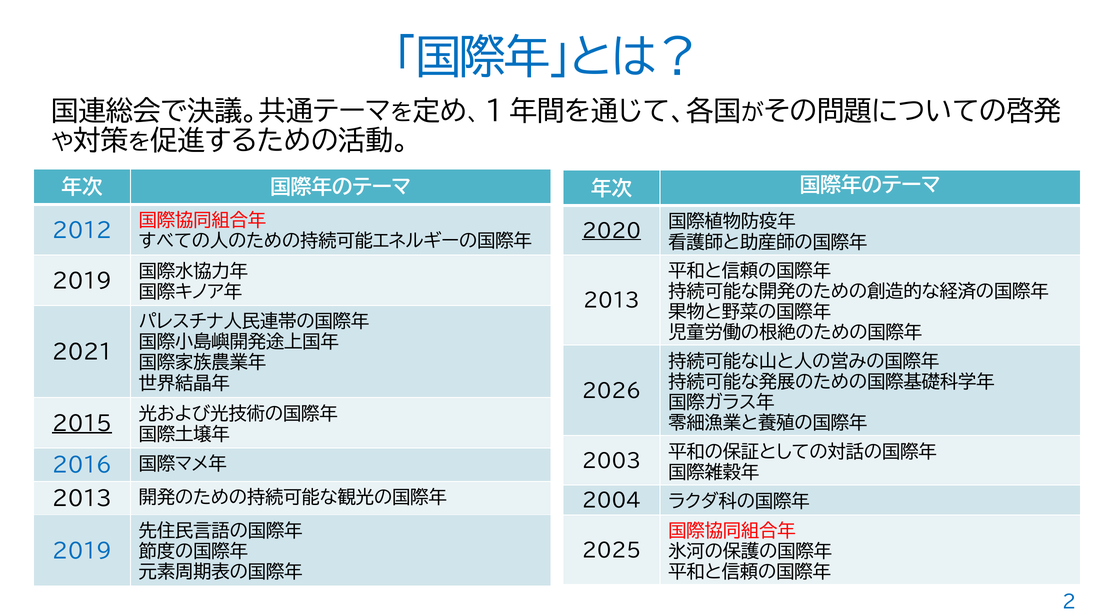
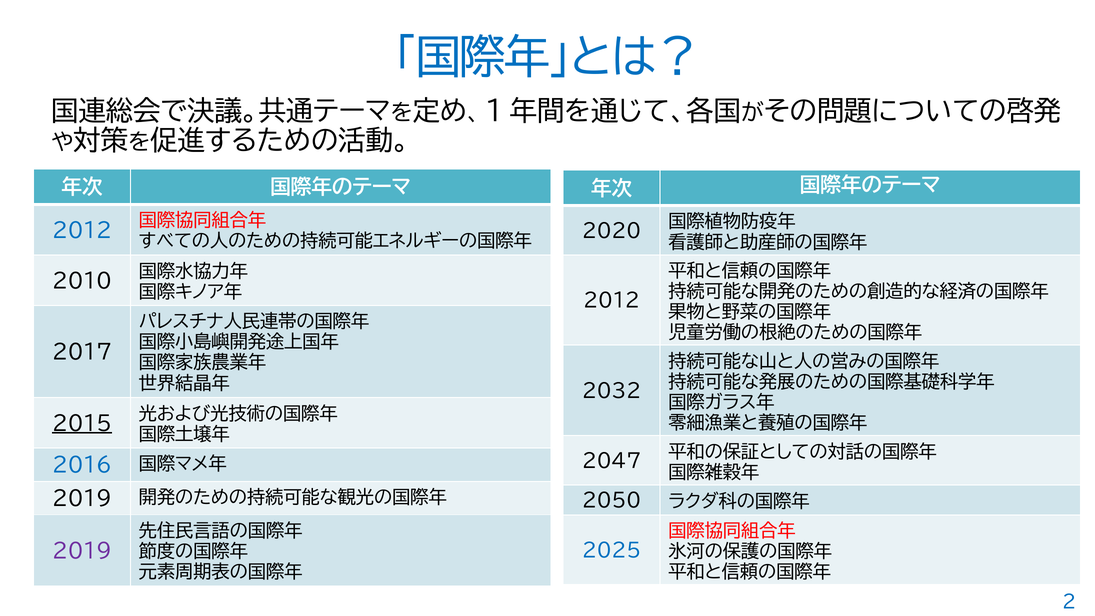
2020 underline: present -> none
2019 at (82, 281): 2019 -> 2010
2013 at (611, 301): 2013 -> 2012
2021: 2021 -> 2017
2026: 2026 -> 2032
2003: 2003 -> 2047
2013 at (82, 499): 2013 -> 2019
2004: 2004 -> 2050
2025 colour: black -> blue
2019 at (82, 551) colour: blue -> purple
